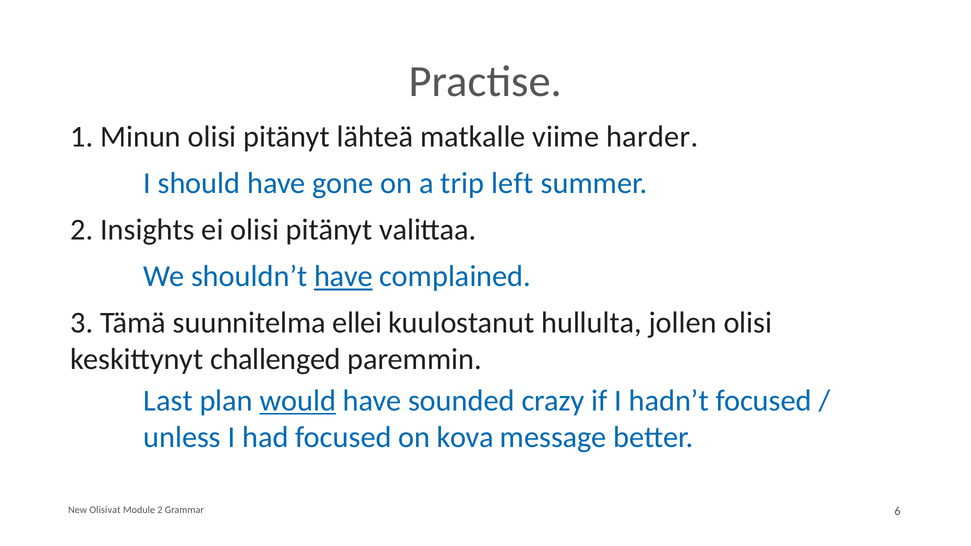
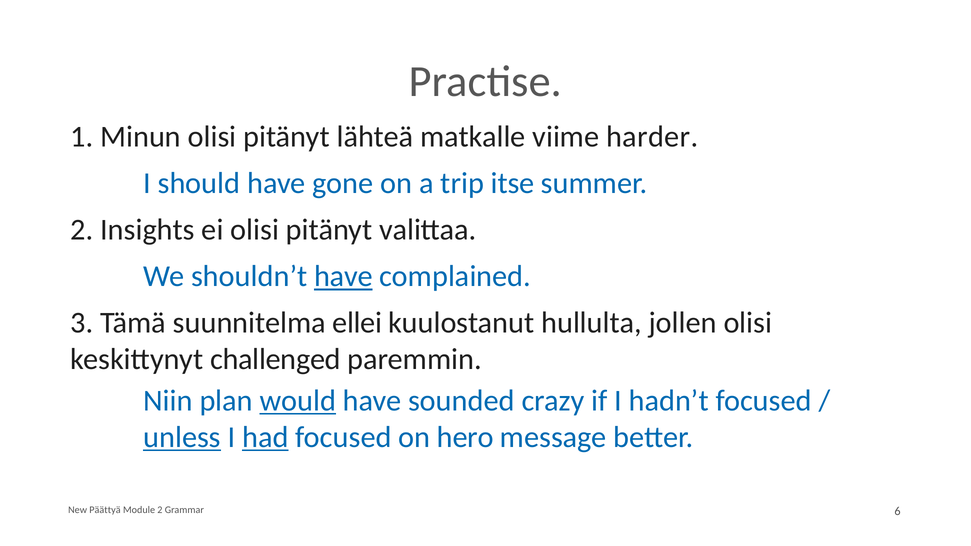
left: left -> itse
Last: Last -> Niin
unless underline: none -> present
had underline: none -> present
kova: kova -> hero
Olisivat: Olisivat -> Päättyä
